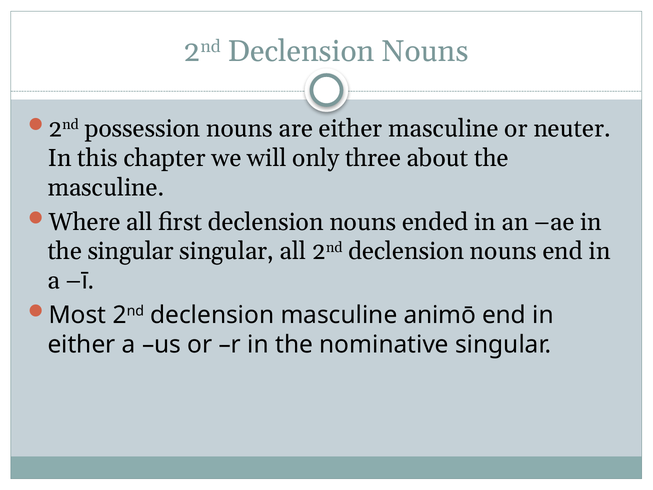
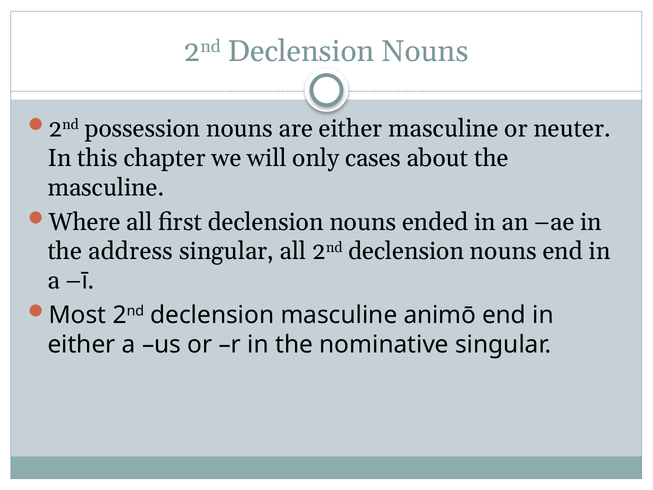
three: three -> cases
the singular: singular -> address
